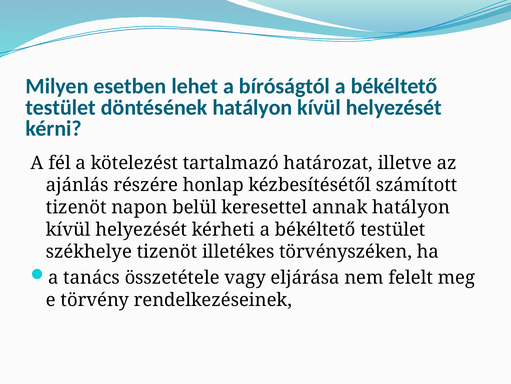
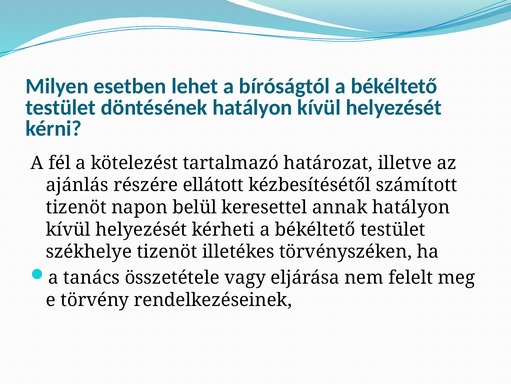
honlap: honlap -> ellátott
